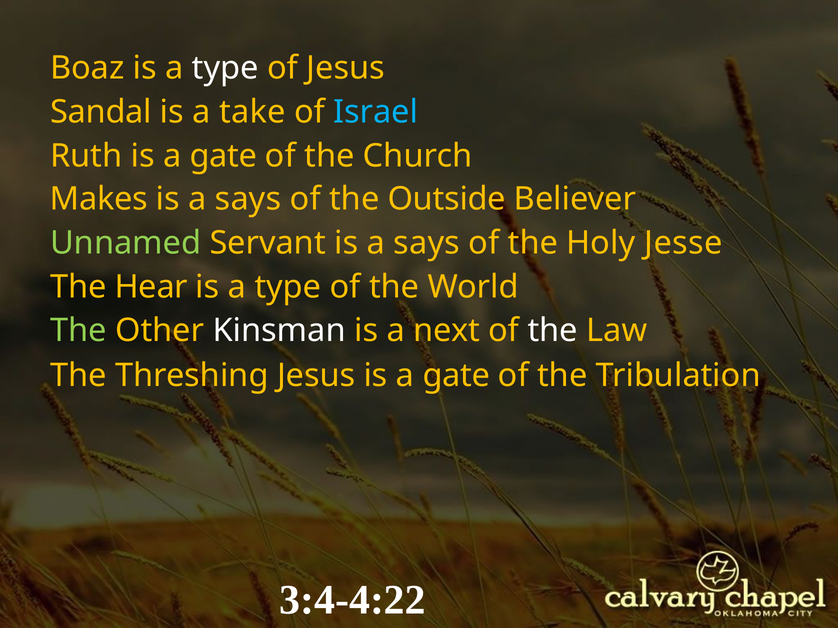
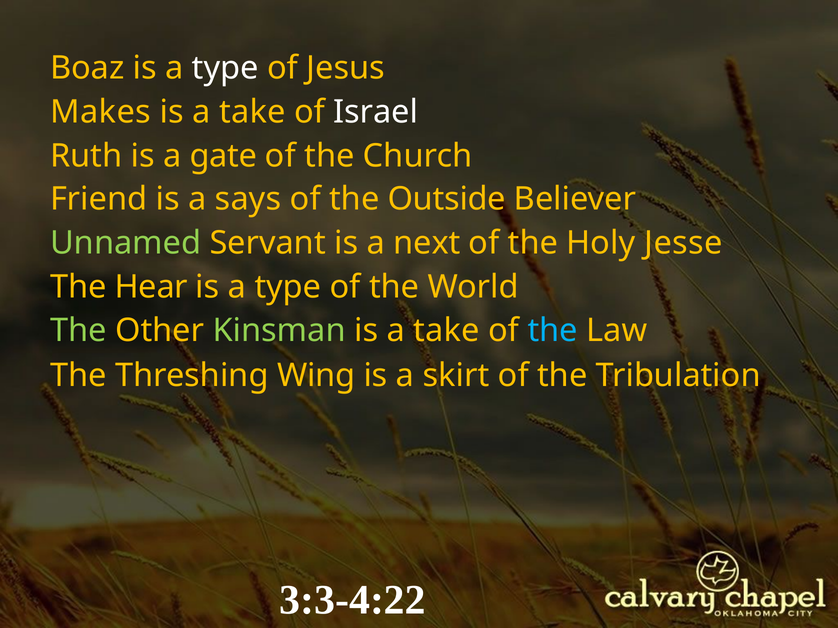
Sandal: Sandal -> Makes
Israel colour: light blue -> white
Makes: Makes -> Friend
Servant is a says: says -> next
Kinsman colour: white -> light green
next at (447, 331): next -> take
the at (553, 331) colour: white -> light blue
Threshing Jesus: Jesus -> Wing
gate at (456, 376): gate -> skirt
3:4-4:22: 3:4-4:22 -> 3:3-4:22
